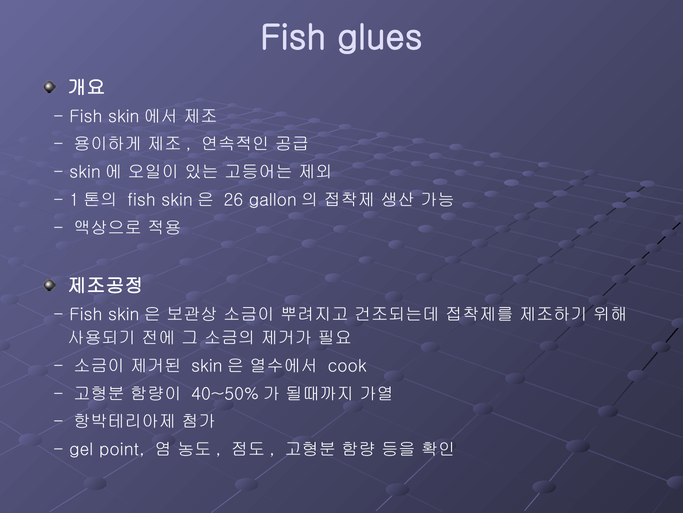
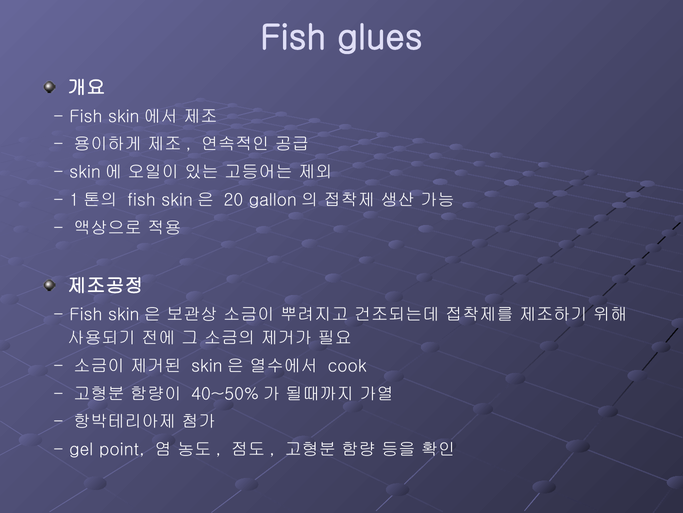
26: 26 -> 20
